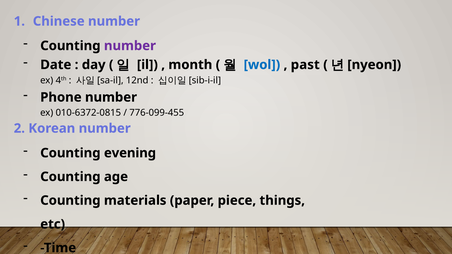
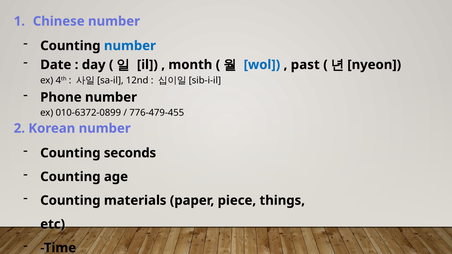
number at (130, 46) colour: purple -> blue
010-6372-0815: 010-6372-0815 -> 010-6372-0899
776-099-455: 776-099-455 -> 776-479-455
evening: evening -> seconds
